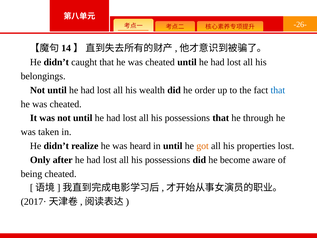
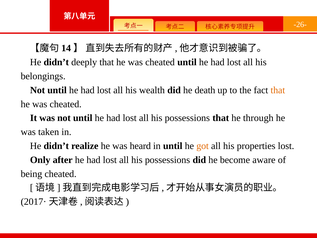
caught: caught -> deeply
order: order -> death
that at (278, 90) colour: blue -> orange
